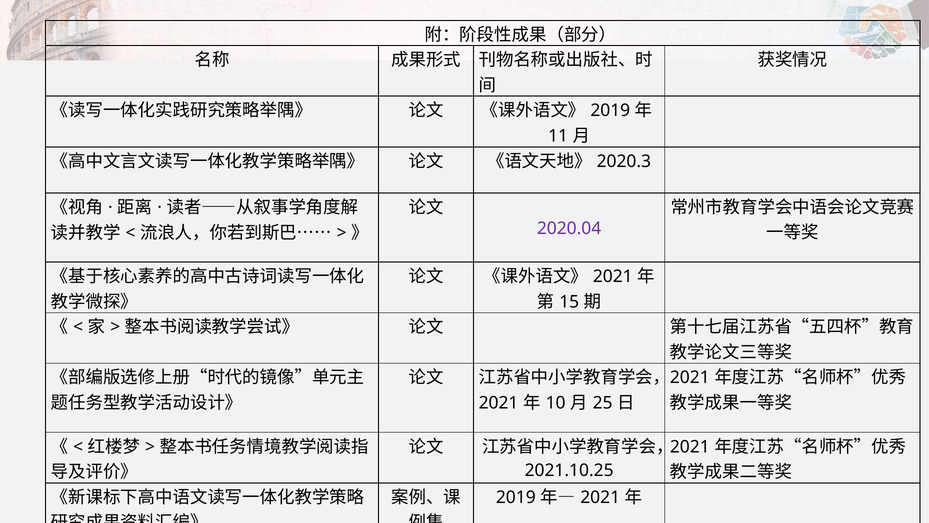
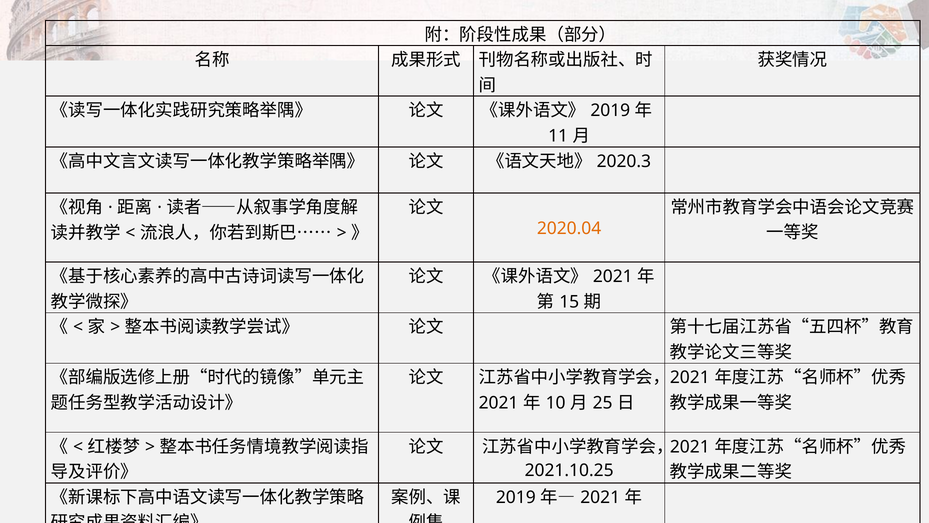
2020.04 colour: purple -> orange
